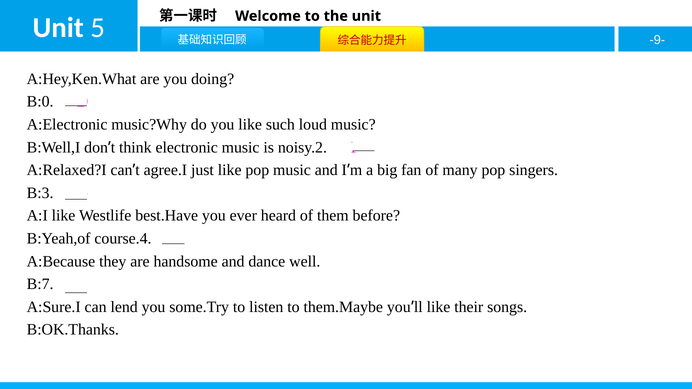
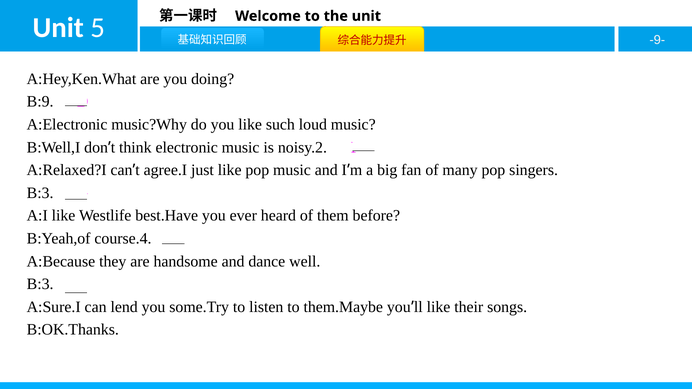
B:0: B:0 -> B:9
B:7 at (40, 284): B:7 -> B:3
